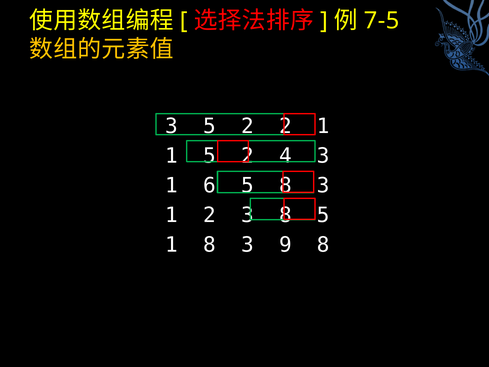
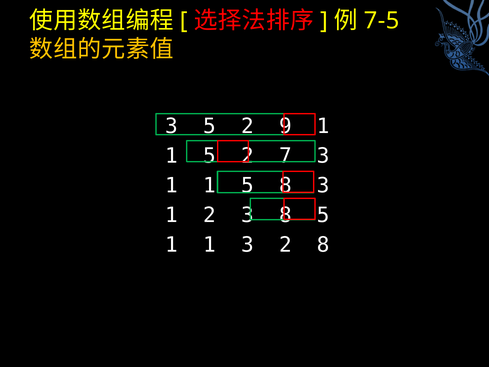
2 2: 2 -> 9
4: 4 -> 7
6 at (209, 185): 6 -> 1
8 at (209, 245): 8 -> 1
3 9: 9 -> 2
